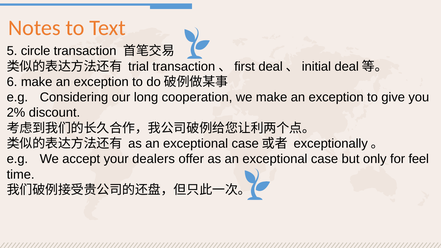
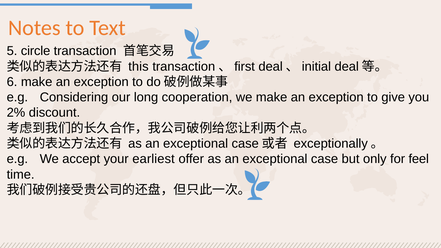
trial: trial -> this
dealers: dealers -> earliest
